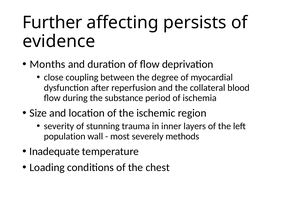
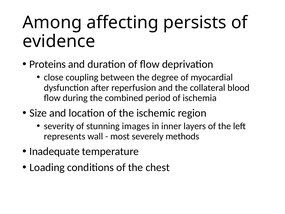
Further: Further -> Among
Months: Months -> Proteins
substance: substance -> combined
trauma: trauma -> images
population: population -> represents
